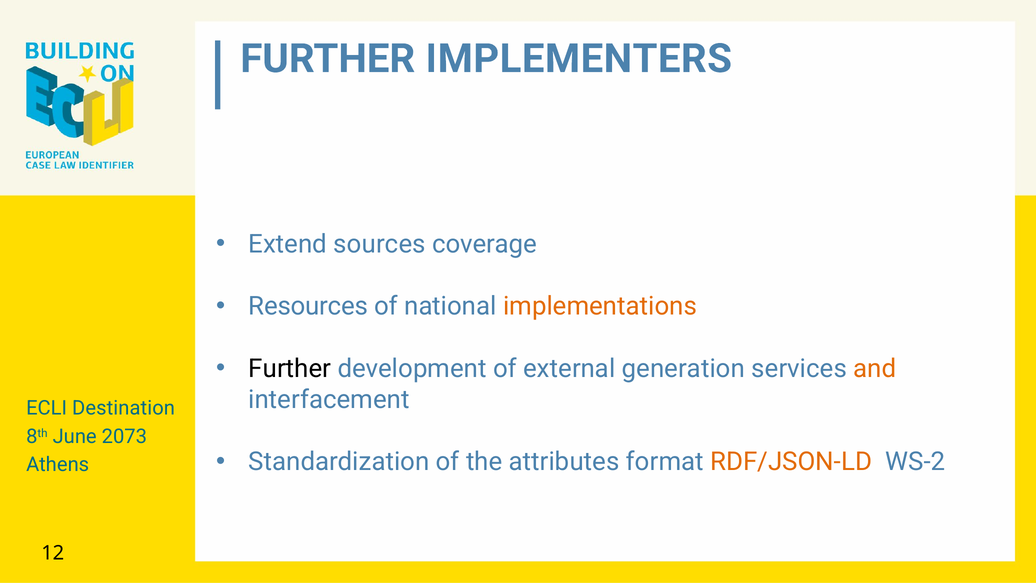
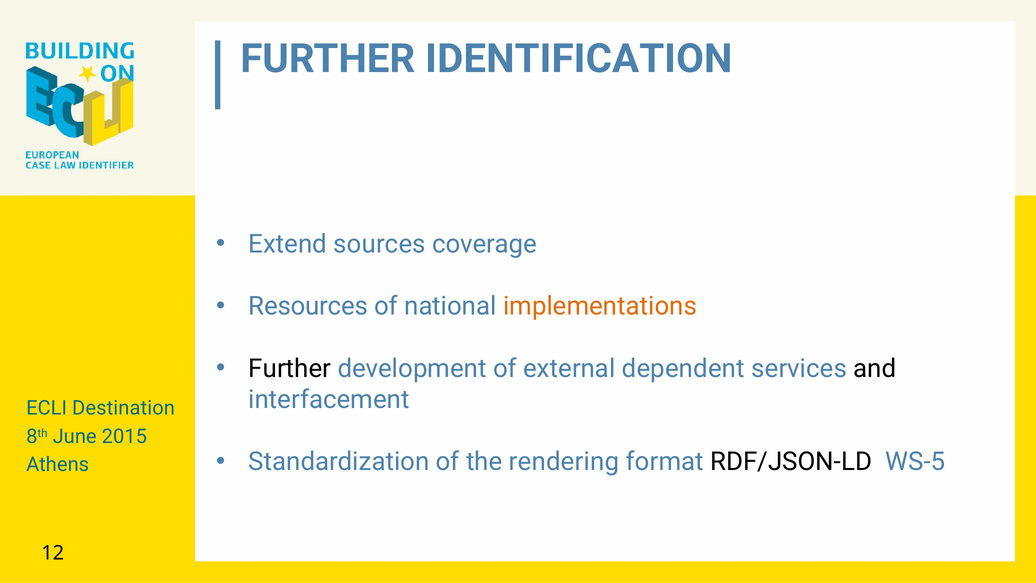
IMPLEMENTERS: IMPLEMENTERS -> IDENTIFICATION
generation: generation -> dependent
and colour: orange -> black
2073: 2073 -> 2015
attributes: attributes -> rendering
RDF/JSON-LD colour: orange -> black
WS-2: WS-2 -> WS-5
